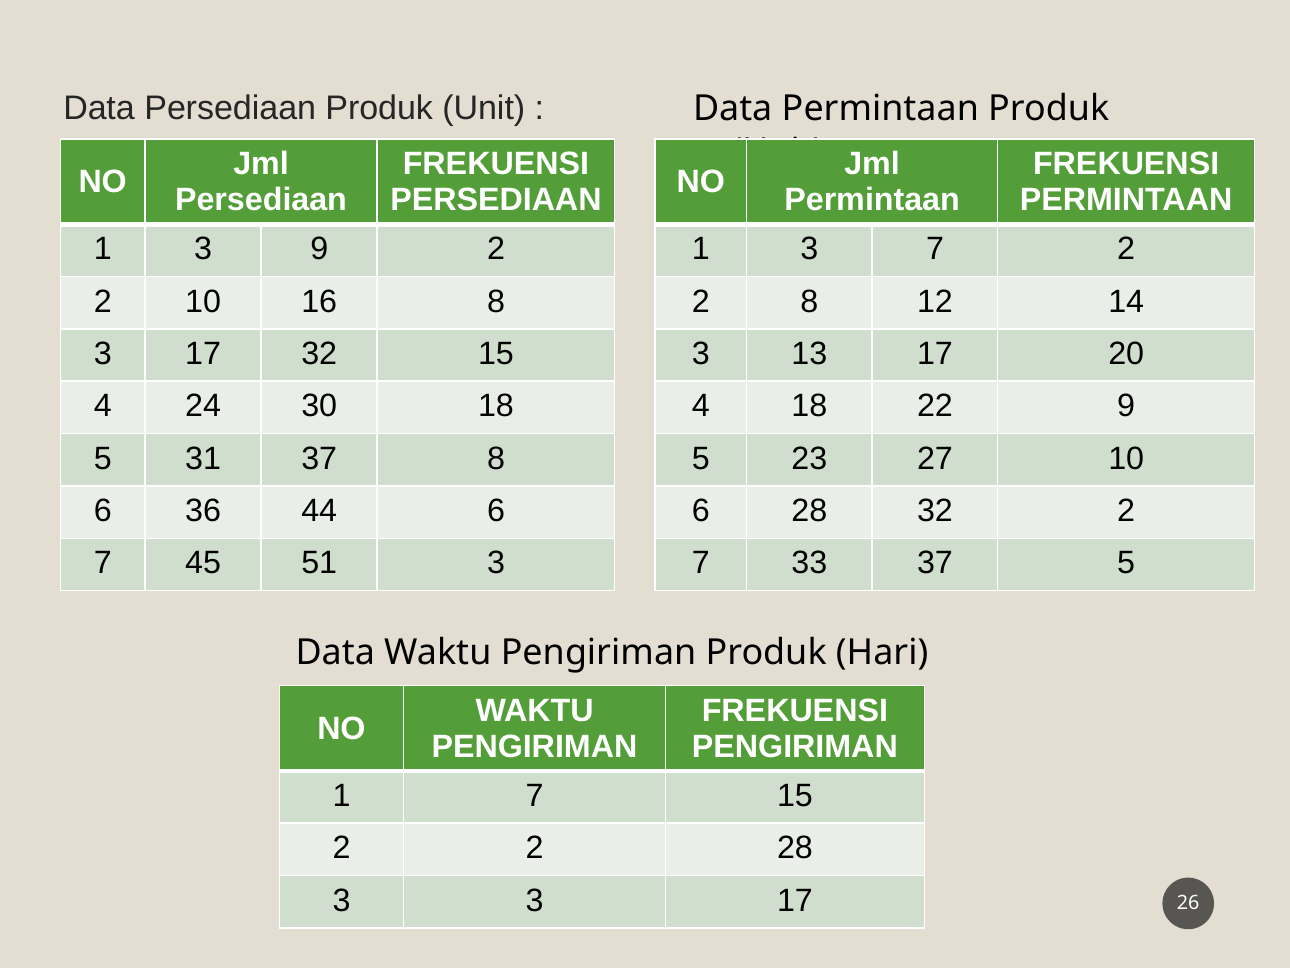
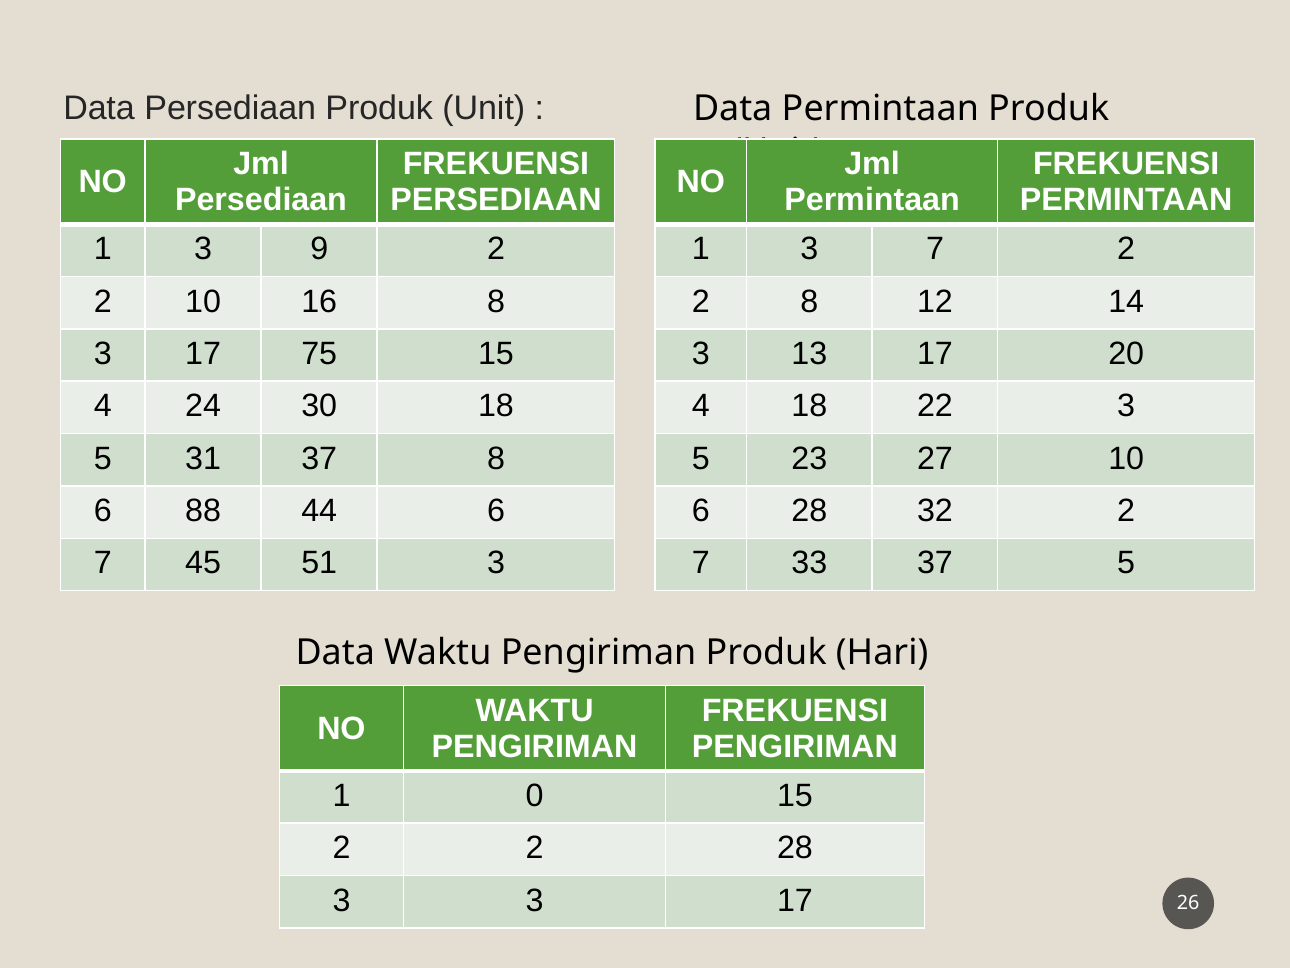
17 32: 32 -> 75
22 9: 9 -> 3
36: 36 -> 88
1 7: 7 -> 0
